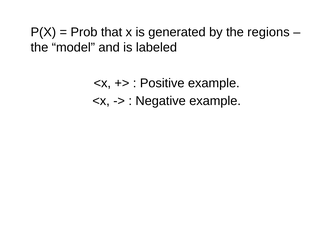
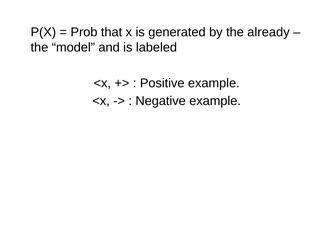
regions: regions -> already
